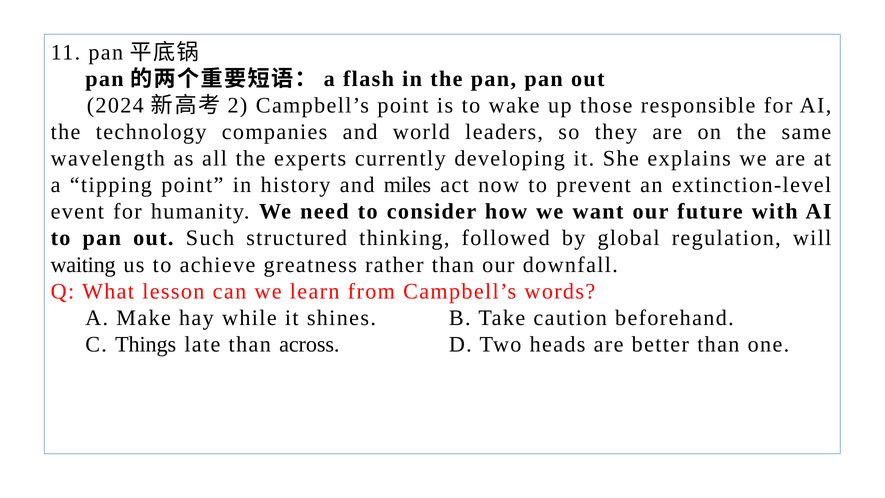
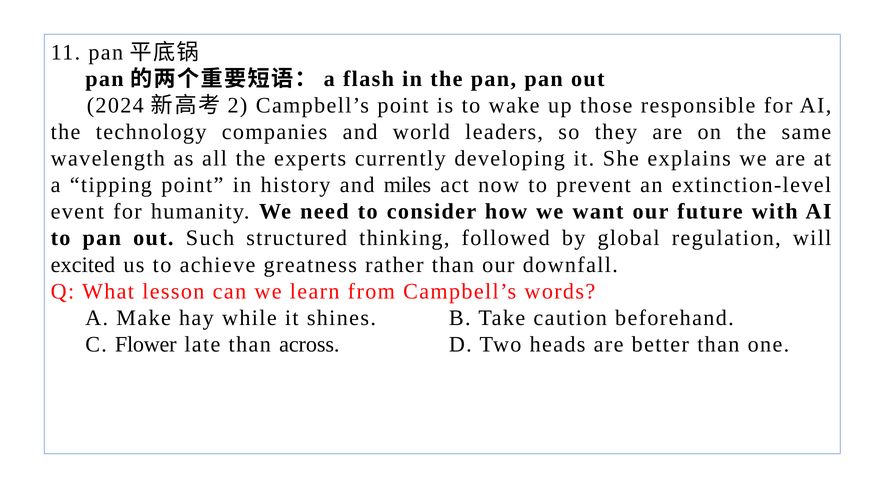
waiting: waiting -> excited
Things: Things -> Flower
